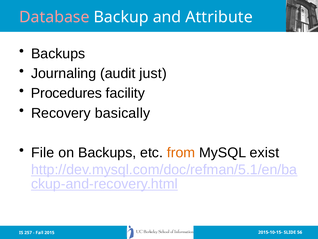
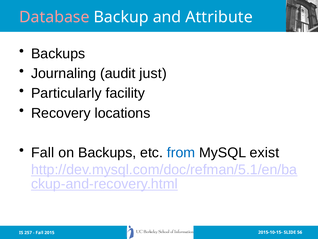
Procedures: Procedures -> Particularly
basically: basically -> locations
File at (43, 152): File -> Fall
from colour: orange -> blue
